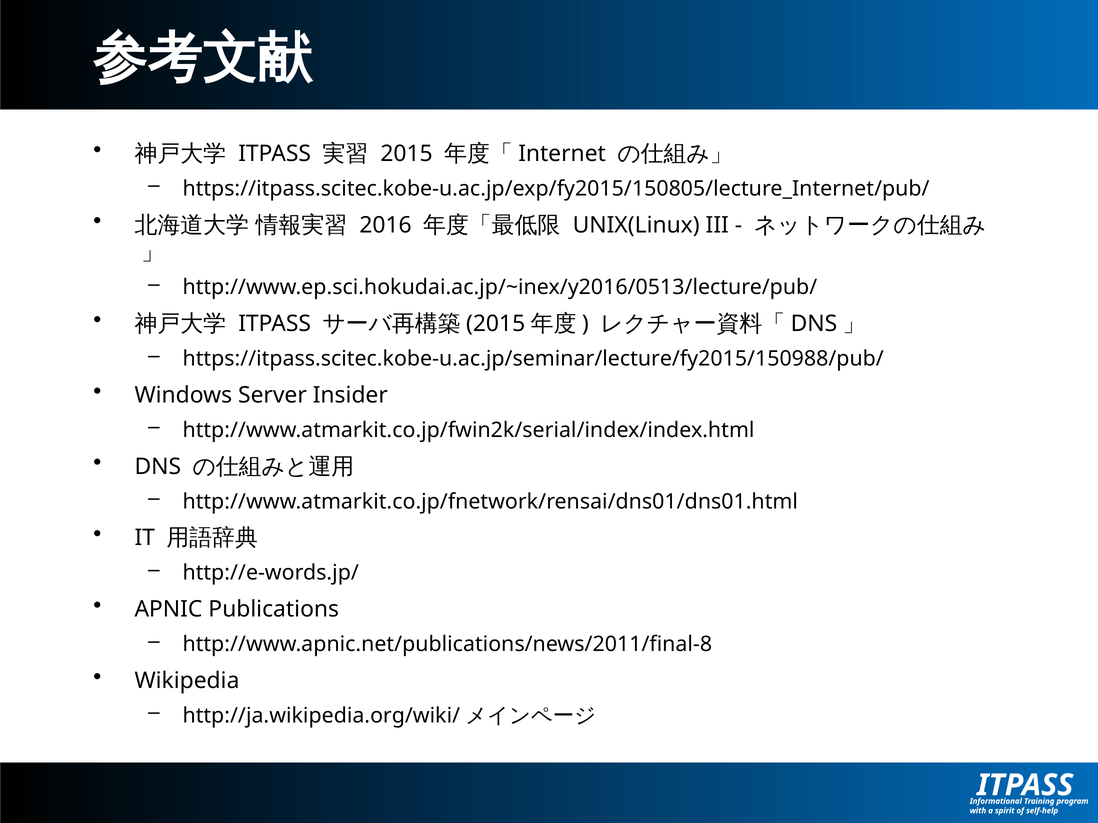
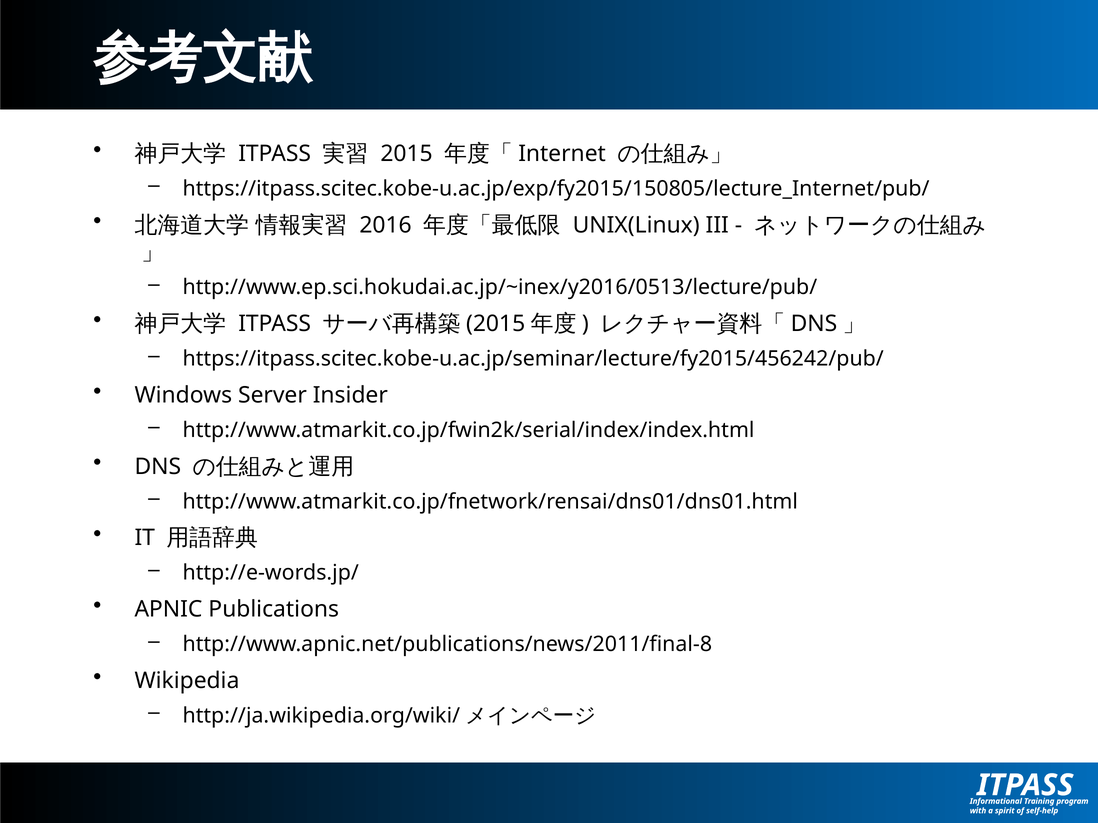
https://itpass.scitec.kobe-u.ac.jp/seminar/lecture/fy2015/150988/pub/: https://itpass.scitec.kobe-u.ac.jp/seminar/lecture/fy2015/150988/pub/ -> https://itpass.scitec.kobe-u.ac.jp/seminar/lecture/fy2015/456242/pub/
